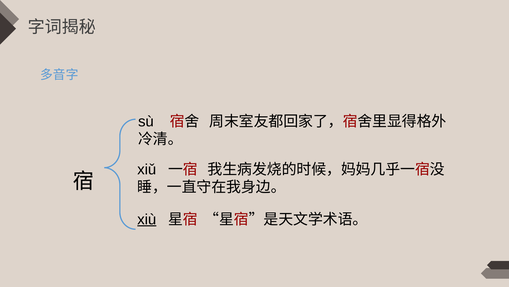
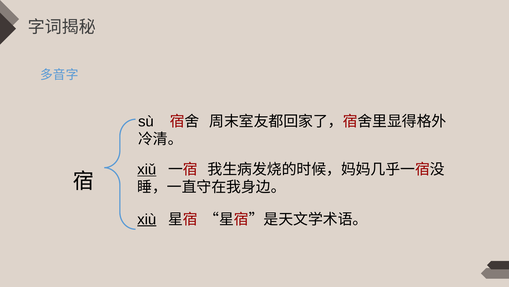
xiǔ underline: none -> present
